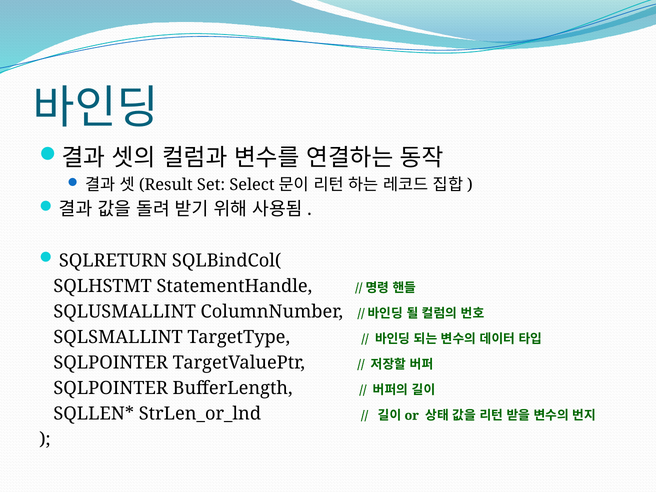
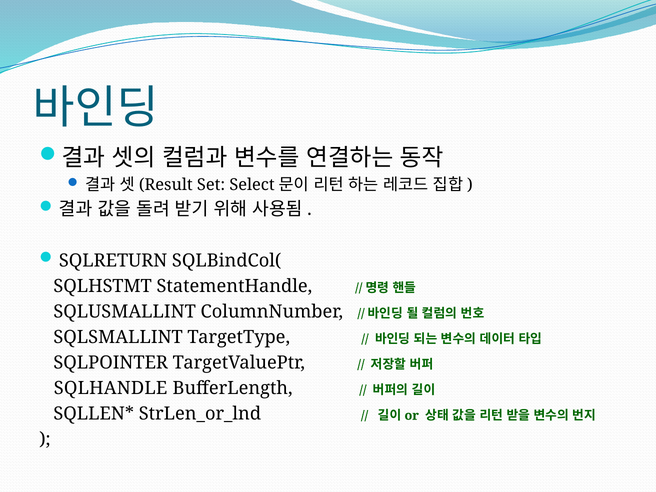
SQLPOINTER at (111, 388): SQLPOINTER -> SQLHANDLE
